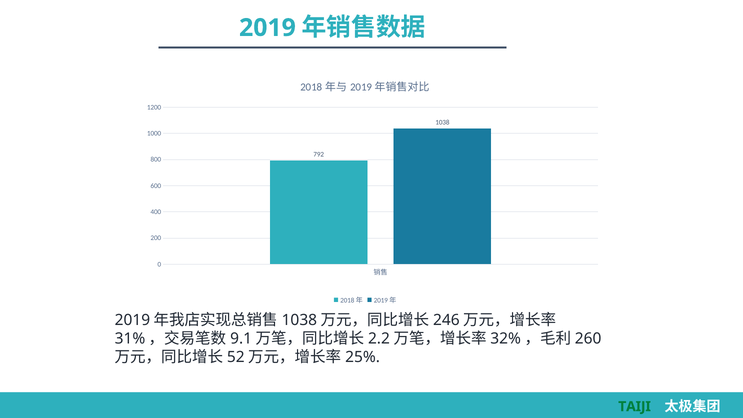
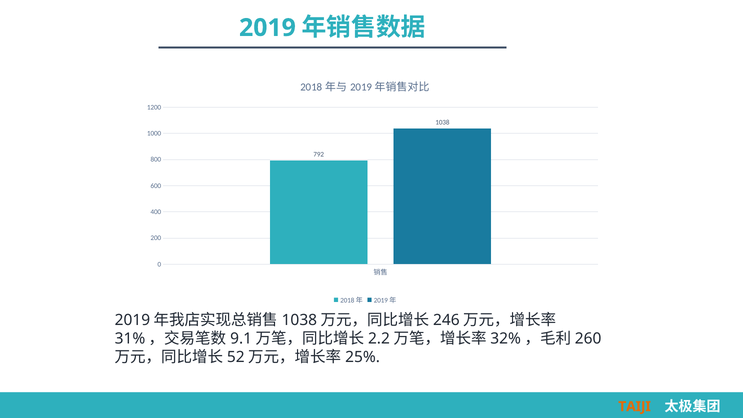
TAIJI colour: green -> orange
